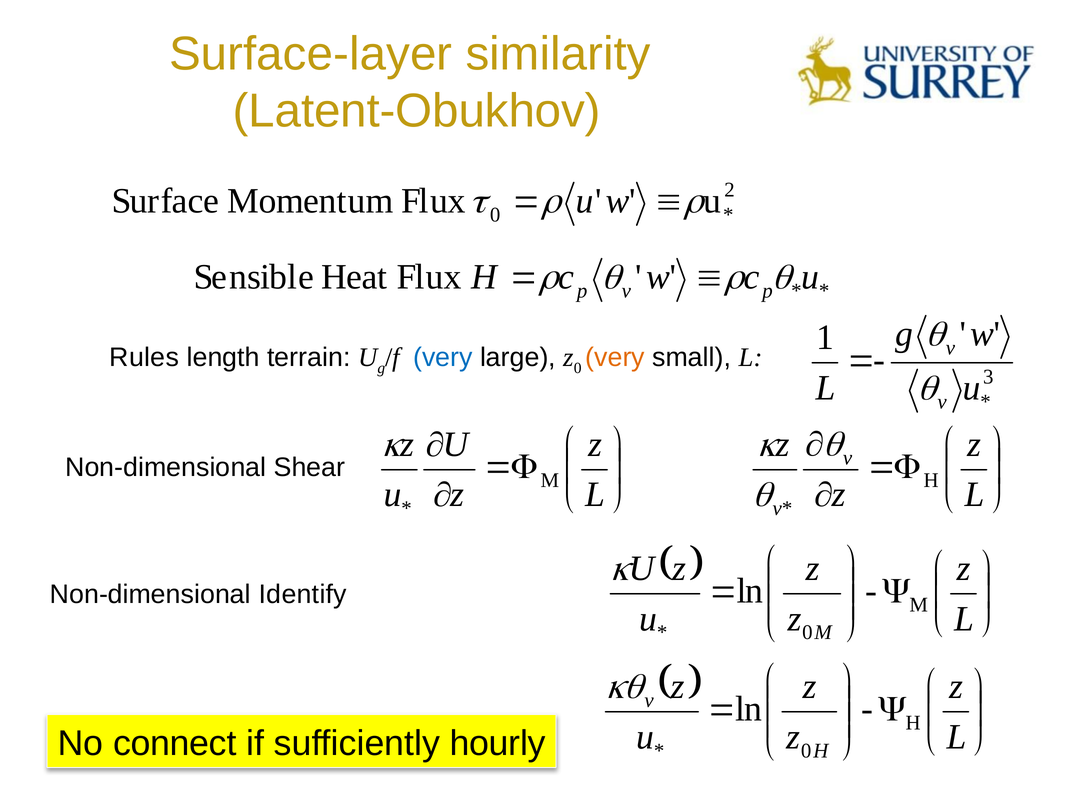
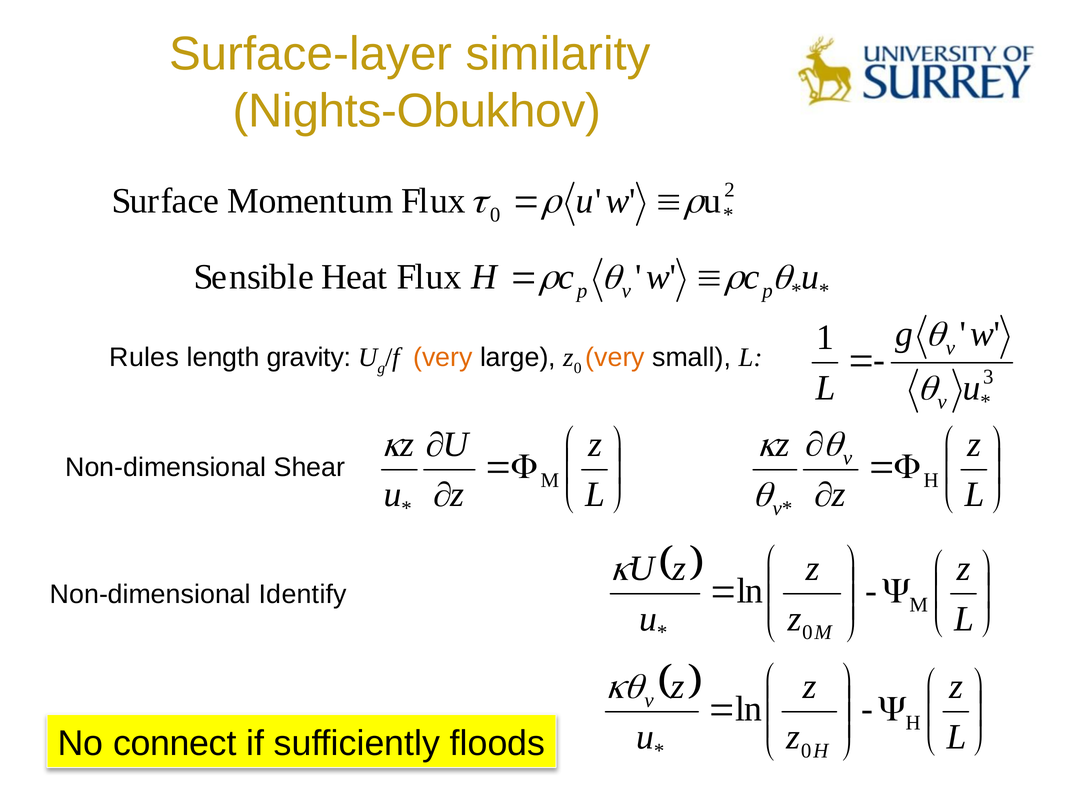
Latent-Obukhov: Latent-Obukhov -> Nights-Obukhov
terrain: terrain -> gravity
very at (443, 358) colour: blue -> orange
hourly: hourly -> floods
